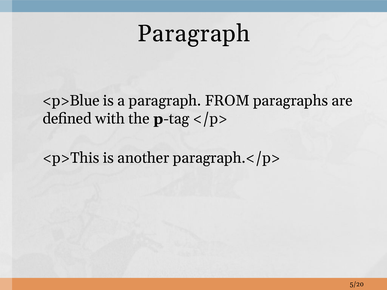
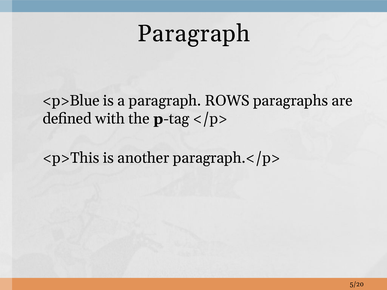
FROM: FROM -> ROWS
